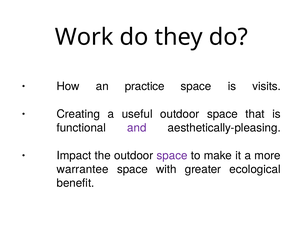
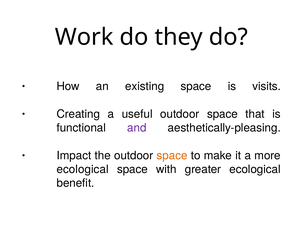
practice: practice -> existing
space at (172, 156) colour: purple -> orange
warrantee at (83, 169): warrantee -> ecological
